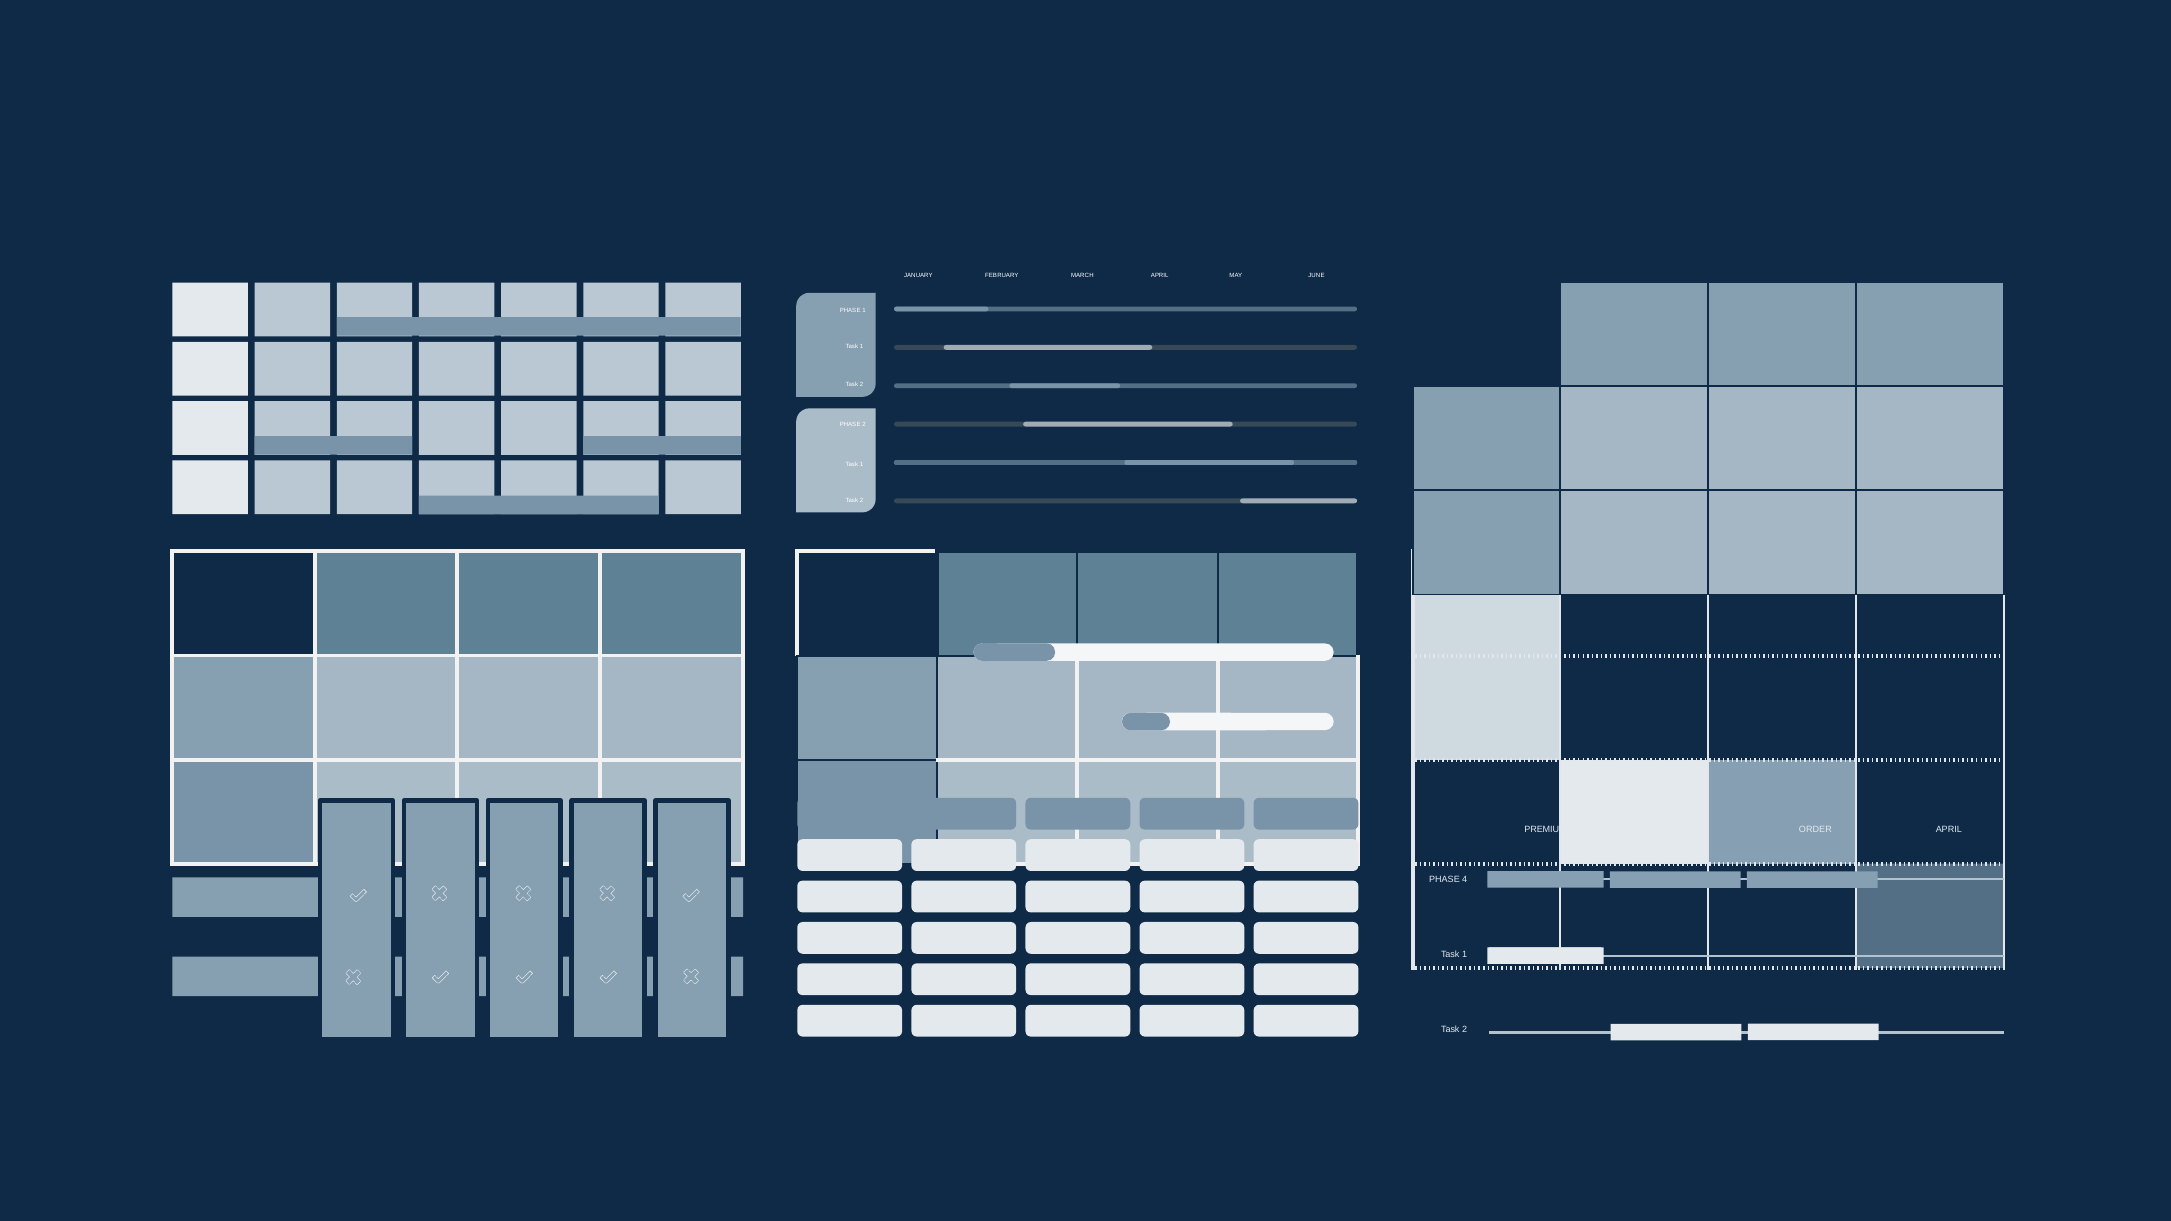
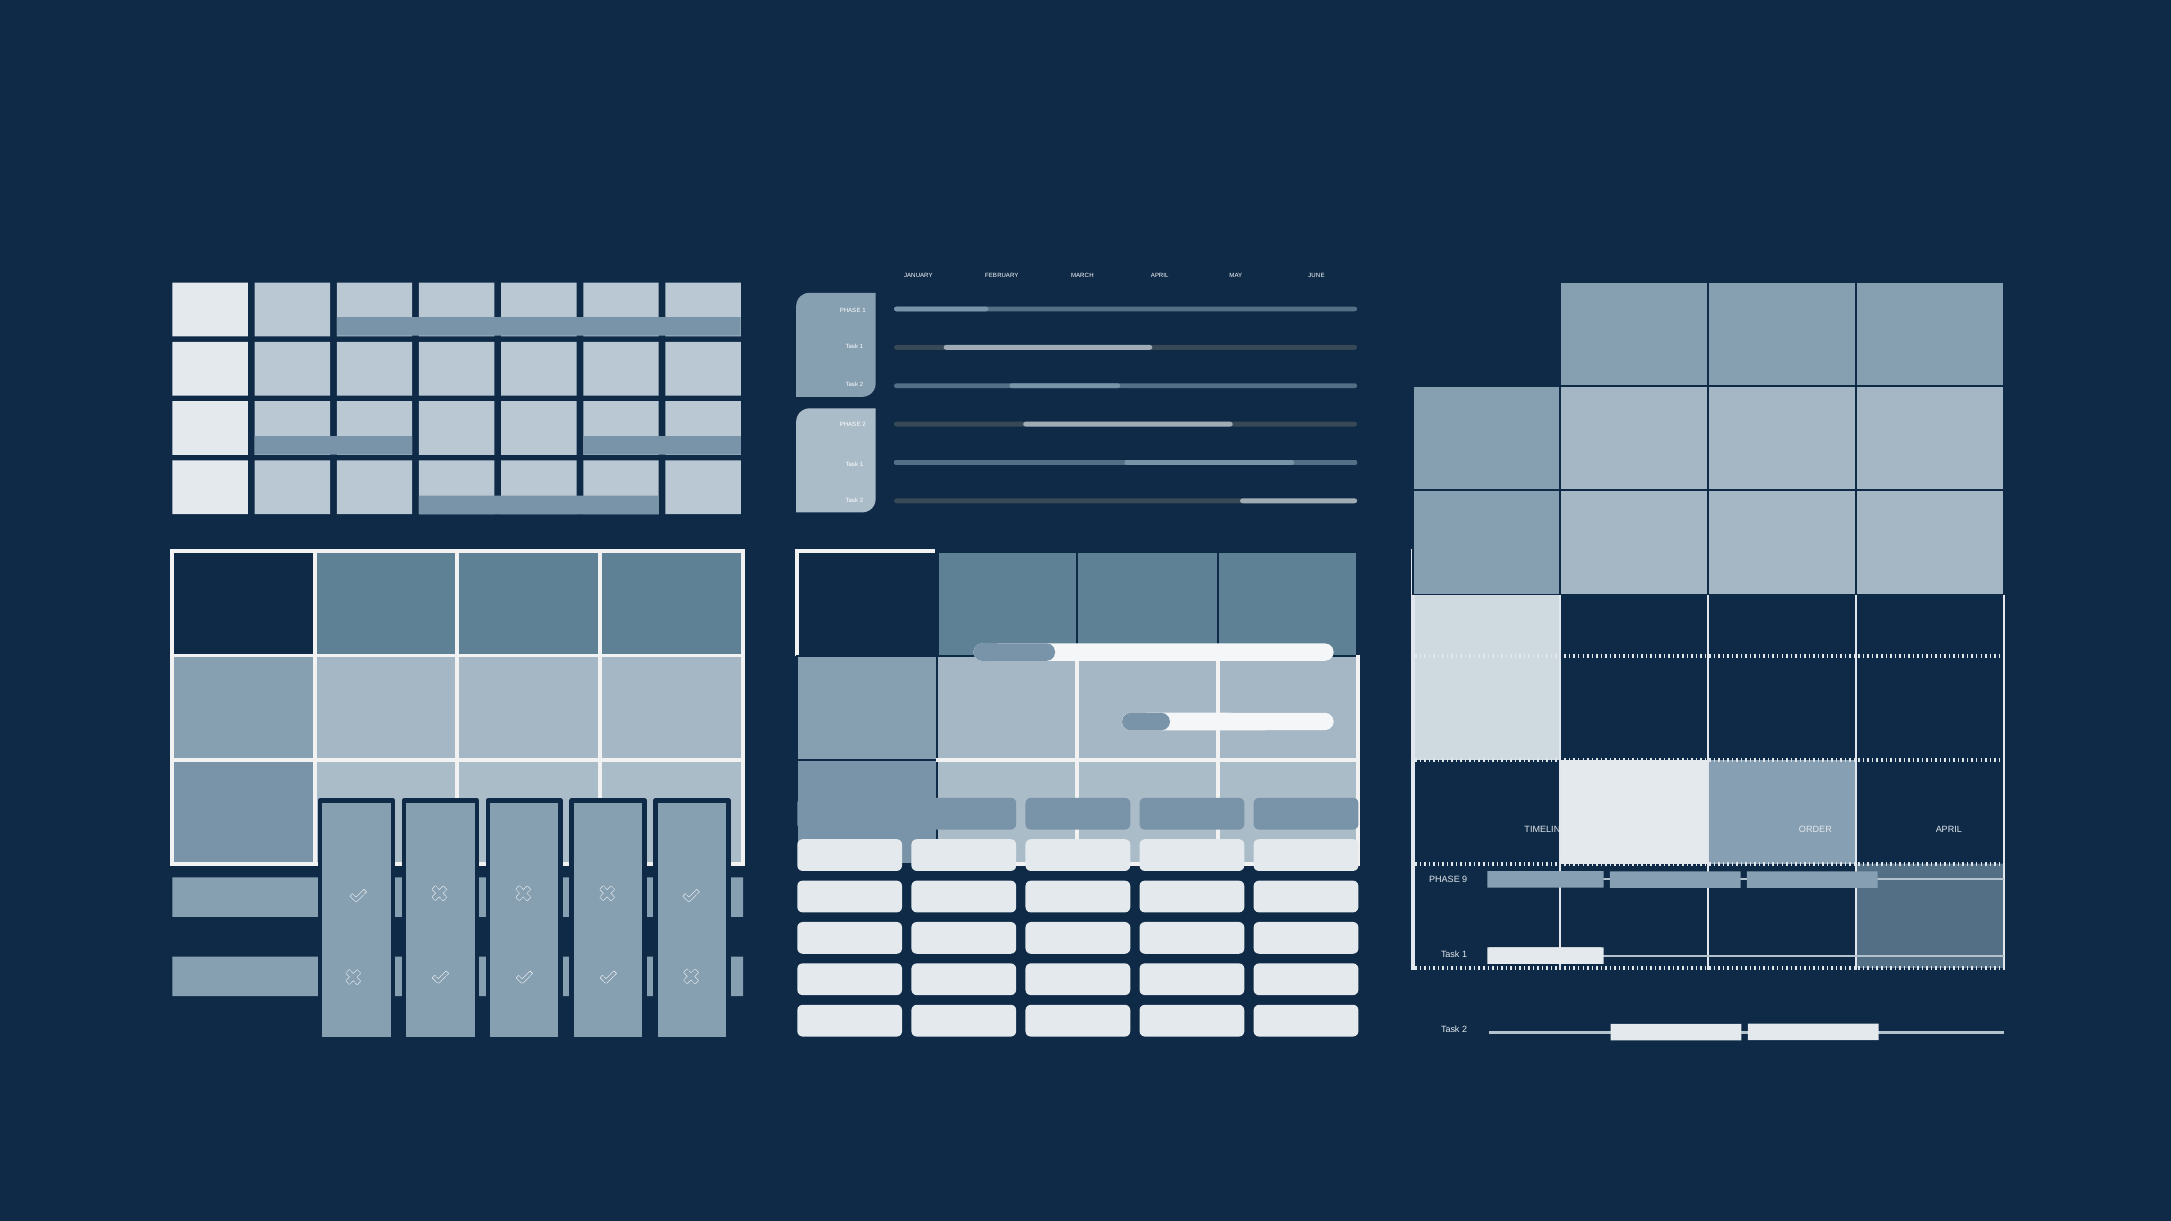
PREMIUM: PREMIUM -> TIMELINE
4: 4 -> 9
